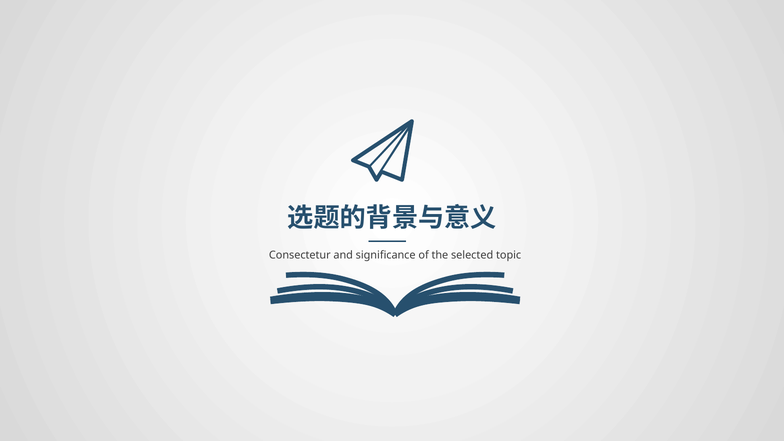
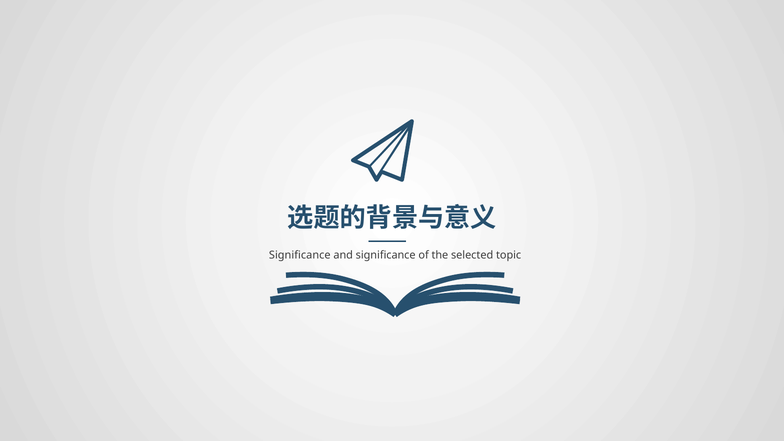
Consectetur at (300, 255): Consectetur -> Significance
